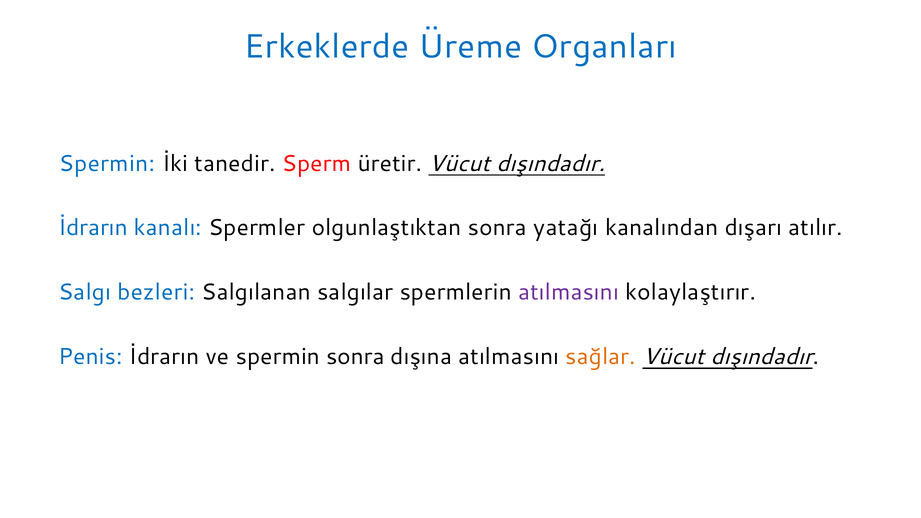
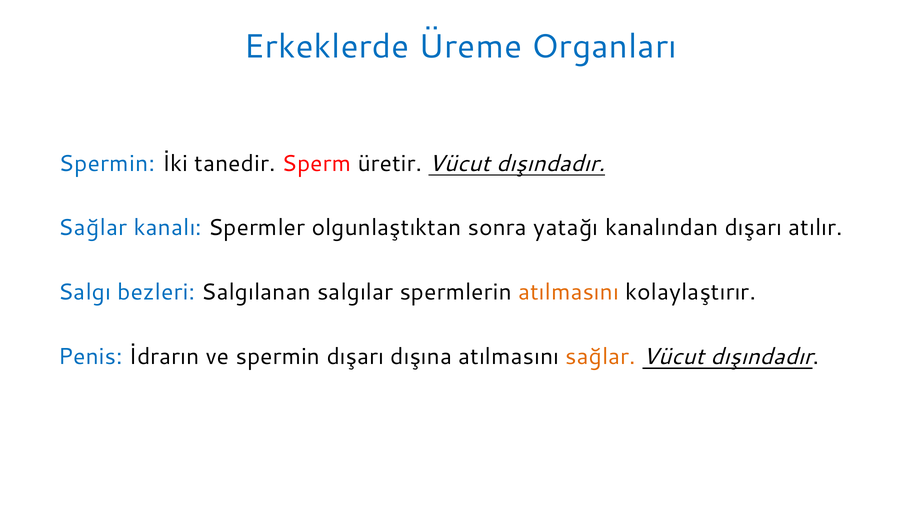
İdrarın at (93, 228): İdrarın -> Sağlar
atılmasını at (569, 292) colour: purple -> orange
spermin sonra: sonra -> dışarı
